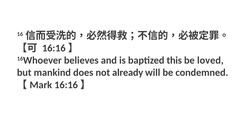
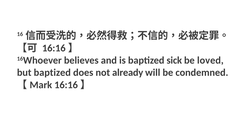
this: this -> sick
but mankind: mankind -> baptized
